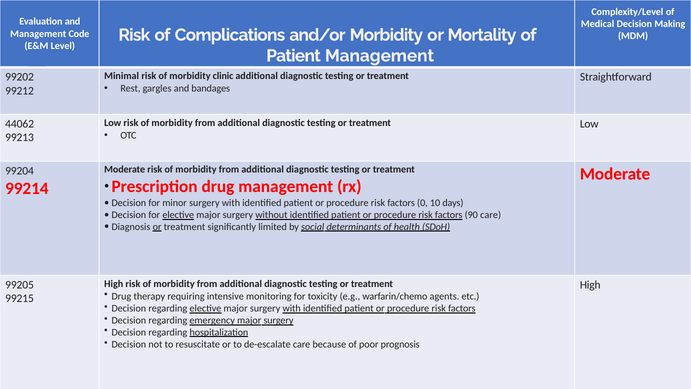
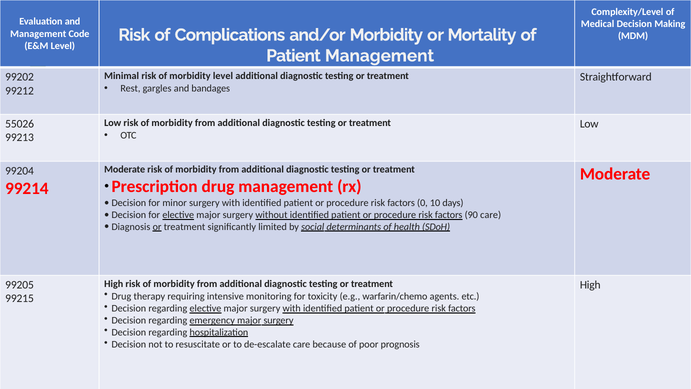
morbidity clinic: clinic -> level
44062: 44062 -> 55026
